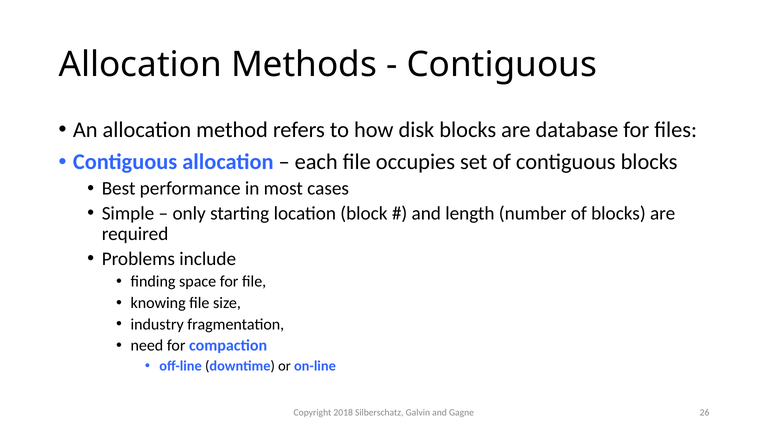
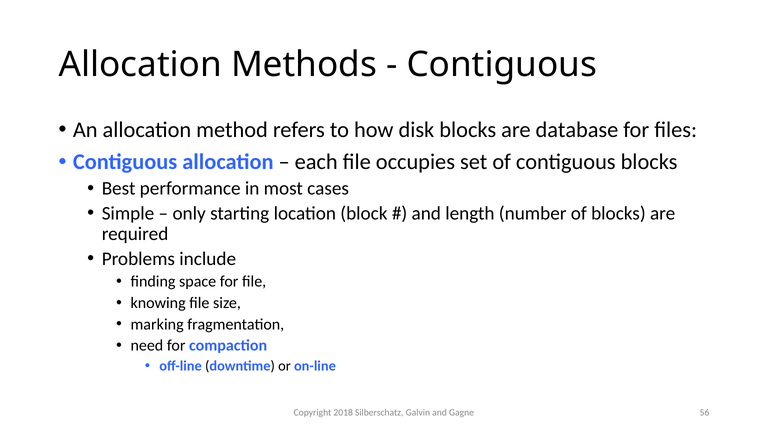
industry: industry -> marking
26: 26 -> 56
